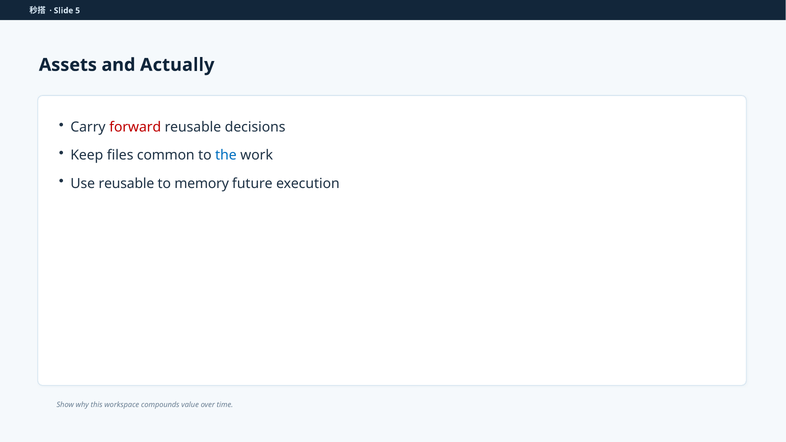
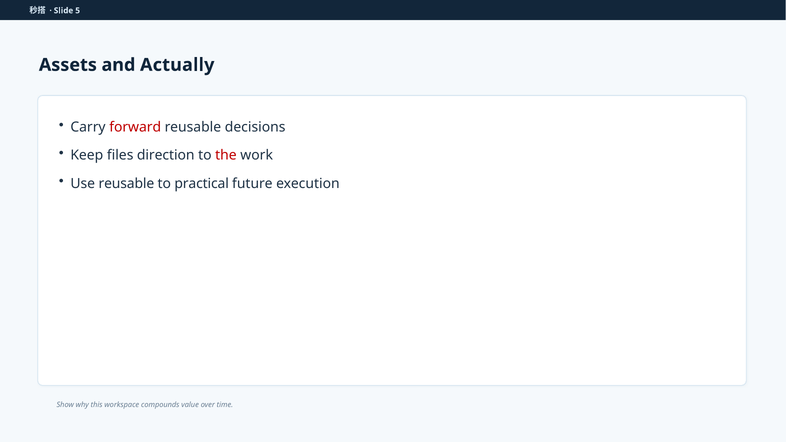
common: common -> direction
the colour: blue -> red
memory: memory -> practical
